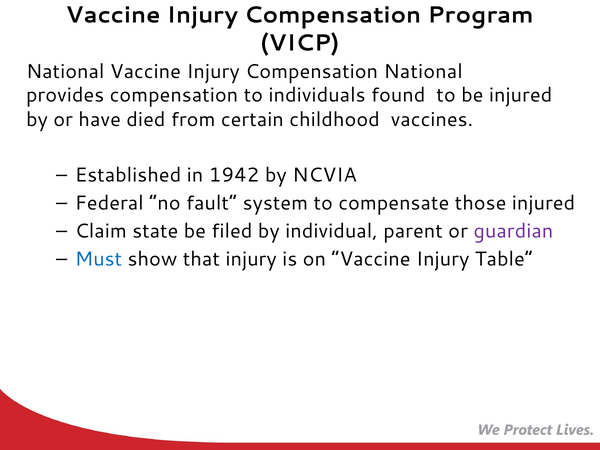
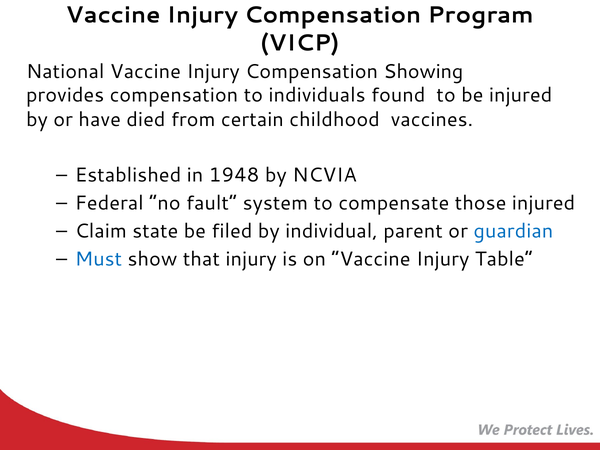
Compensation National: National -> Showing
1942: 1942 -> 1948
guardian colour: purple -> blue
